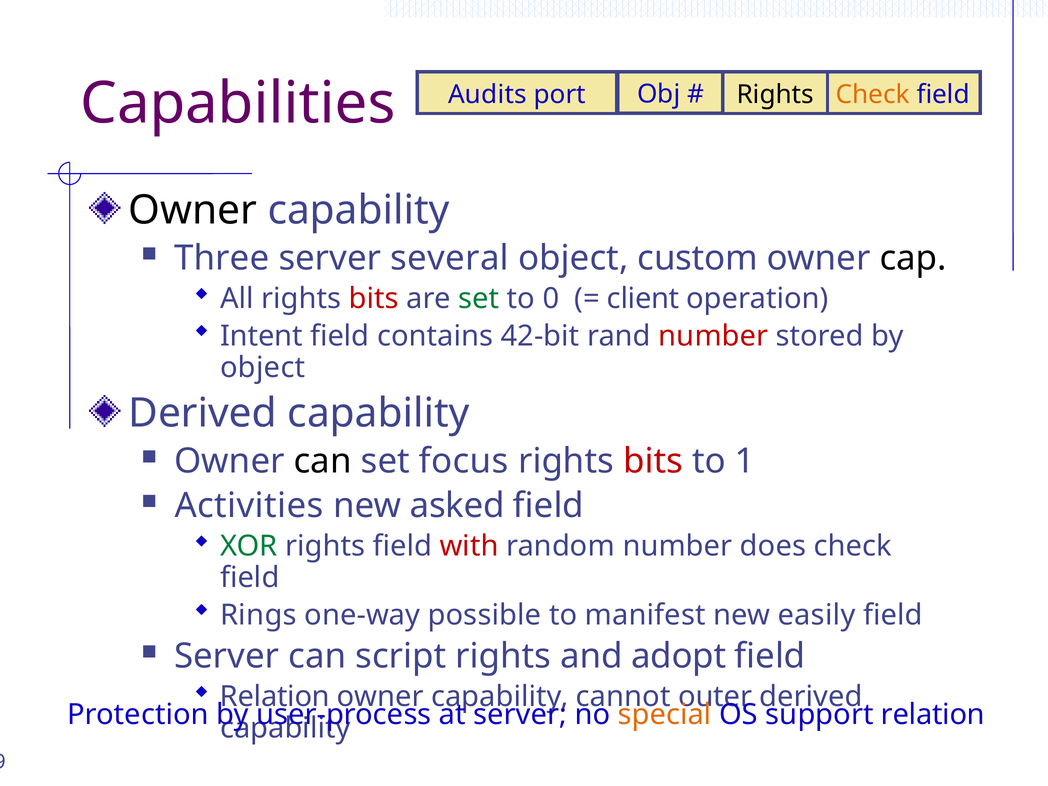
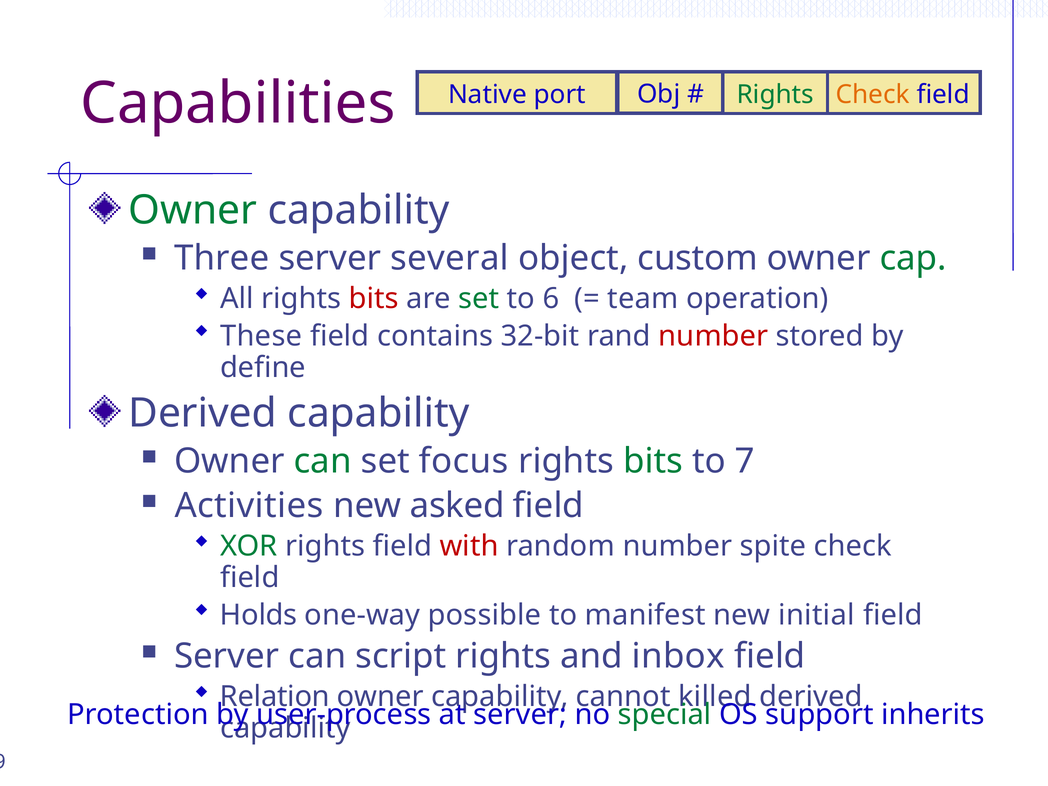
Rights at (775, 95) colour: black -> green
Audits: Audits -> Native
Owner at (193, 210) colour: black -> green
cap colour: black -> green
0: 0 -> 6
client: client -> team
Intent: Intent -> These
42-bit: 42-bit -> 32-bit
object at (263, 367): object -> define
can at (323, 461) colour: black -> green
bits at (653, 461) colour: red -> green
1: 1 -> 7
does: does -> spite
Rings: Rings -> Holds
easily: easily -> initial
adopt: adopt -> inbox
outer: outer -> killed
special colour: orange -> green
relation at (933, 715): relation -> inherits
